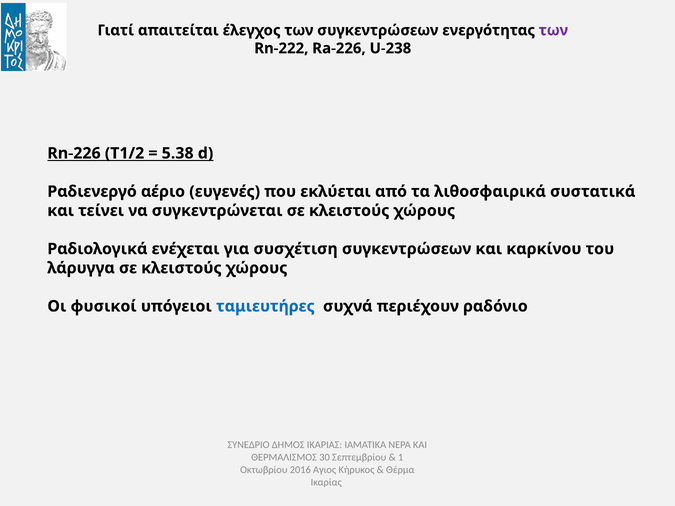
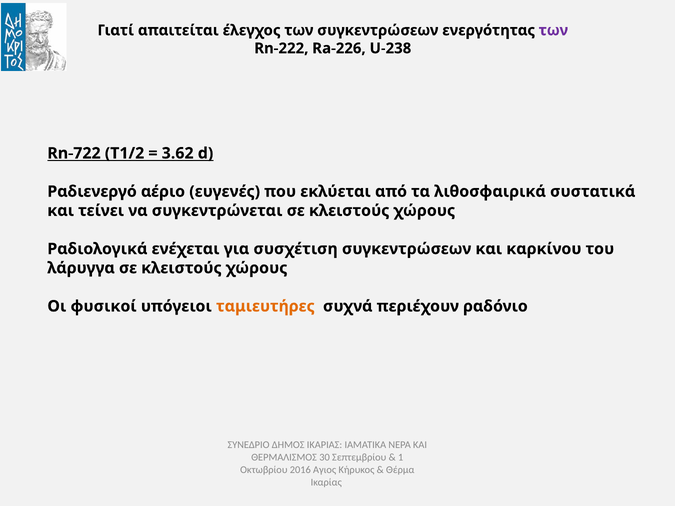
Rn-226: Rn-226 -> Rn-722
5.38: 5.38 -> 3.62
ταμιευτήρες colour: blue -> orange
